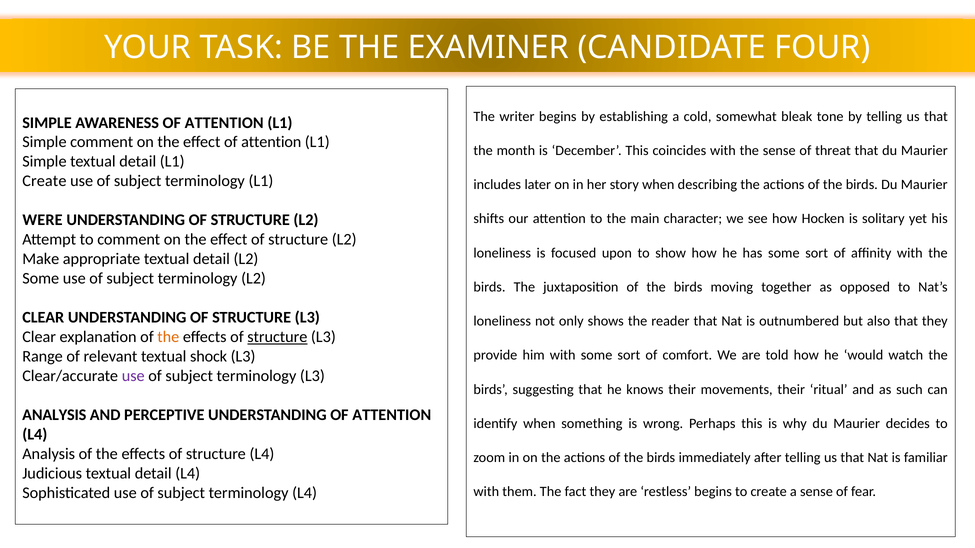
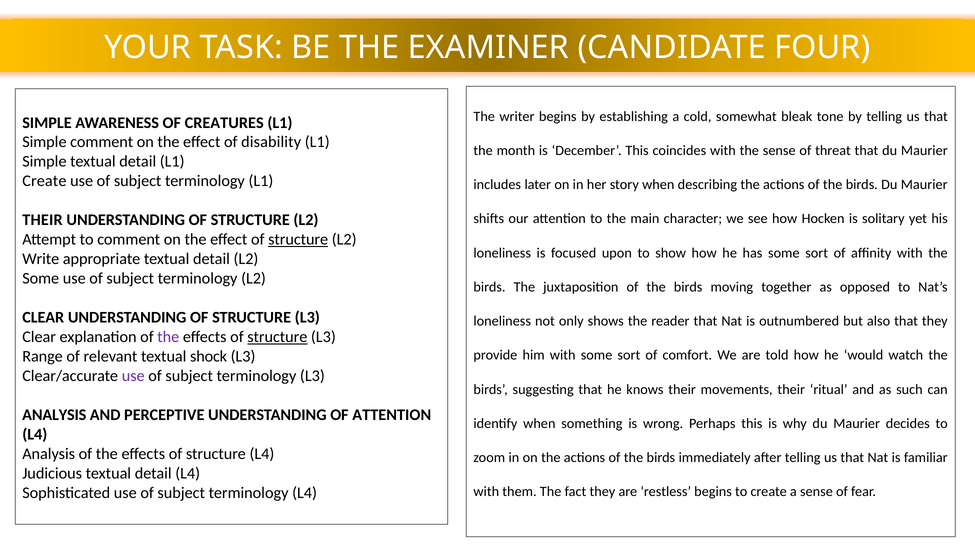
AWARENESS OF ATTENTION: ATTENTION -> CREATURES
effect of attention: attention -> disability
WERE at (43, 220): WERE -> THEIR
structure at (298, 240) underline: none -> present
Make: Make -> Write
the at (168, 337) colour: orange -> purple
